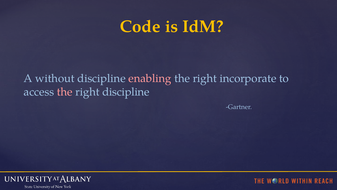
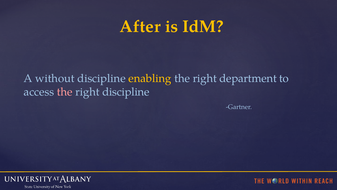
Code: Code -> After
enabling colour: pink -> yellow
incorporate: incorporate -> department
